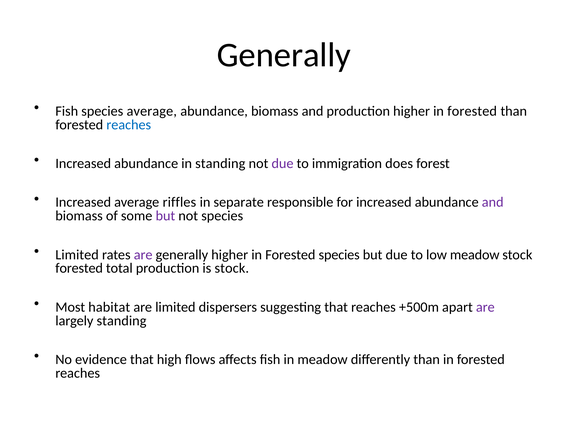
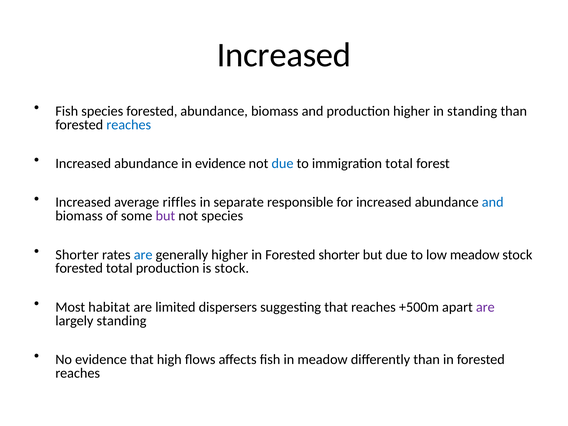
Generally at (284, 55): Generally -> Increased
species average: average -> forested
production higher in forested: forested -> standing
in standing: standing -> evidence
due at (283, 164) colour: purple -> blue
immigration does: does -> total
and at (493, 202) colour: purple -> blue
Limited at (77, 255): Limited -> Shorter
are at (143, 255) colour: purple -> blue
Forested species: species -> shorter
